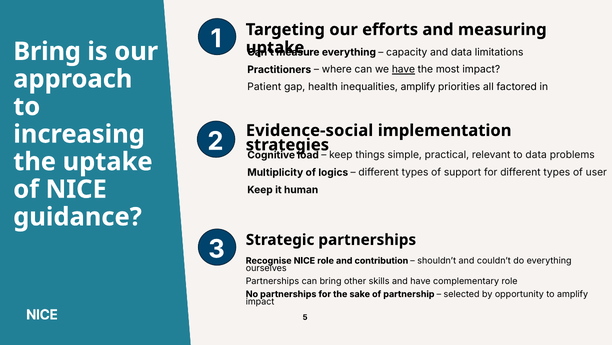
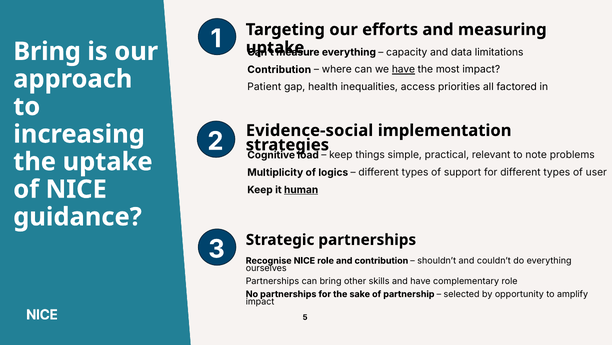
Practitioners at (279, 69): Practitioners -> Contribution
inequalities amplify: amplify -> access
to data: data -> note
human underline: none -> present
